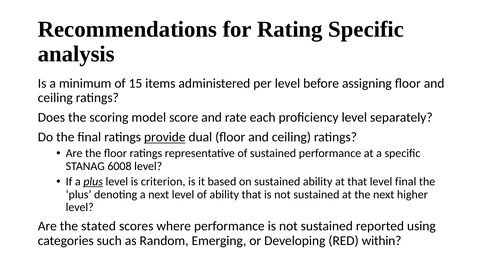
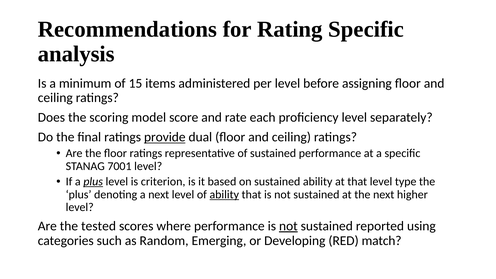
6008: 6008 -> 7001
level final: final -> type
ability at (224, 194) underline: none -> present
stated: stated -> tested
not at (288, 226) underline: none -> present
within: within -> match
